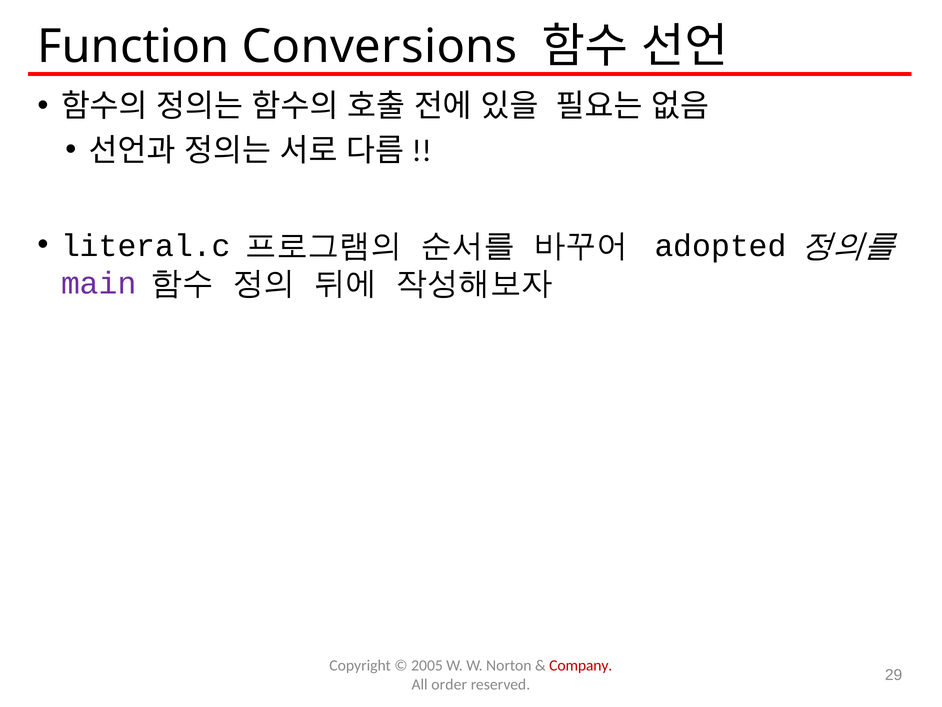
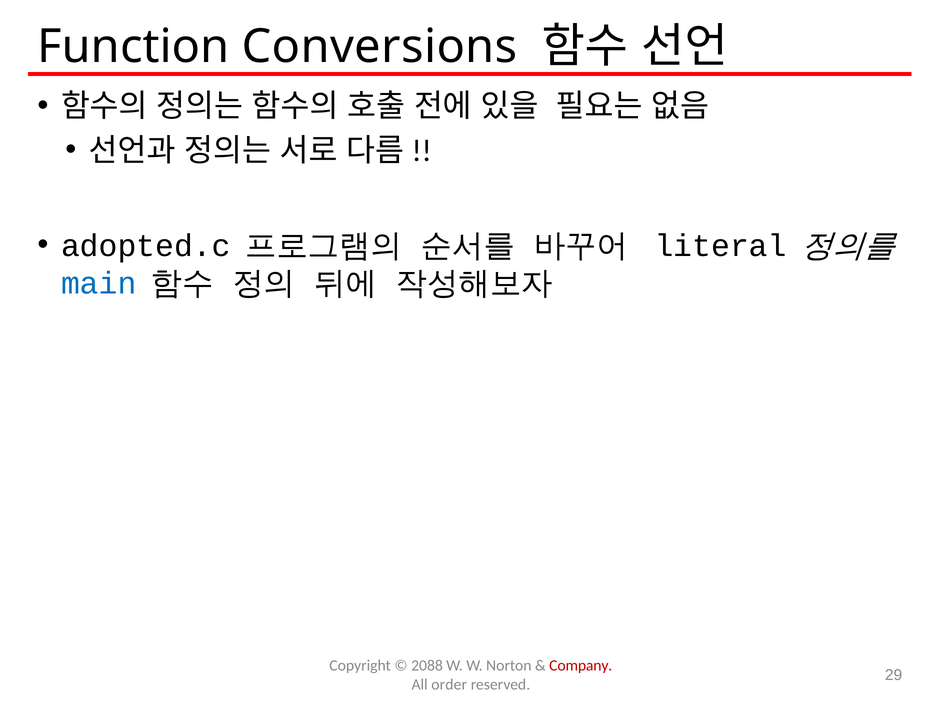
literal.c: literal.c -> adopted.c
adopted: adopted -> literal
main colour: purple -> blue
2005: 2005 -> 2088
